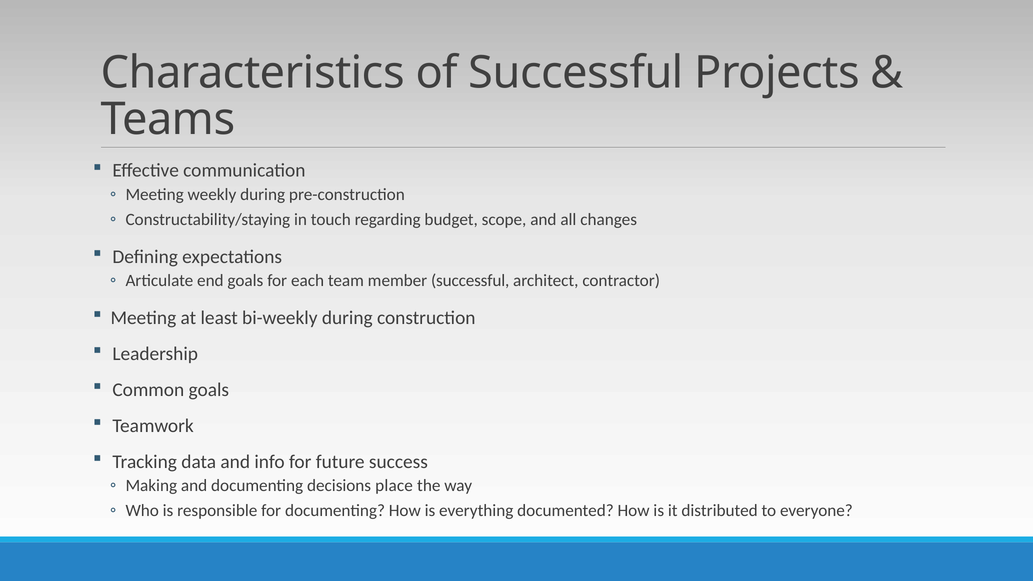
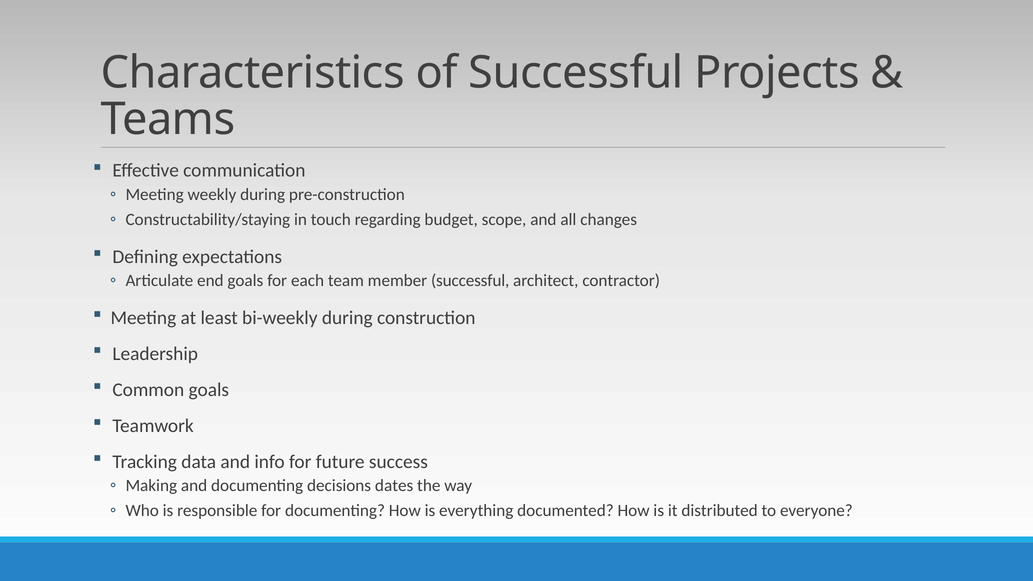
place: place -> dates
